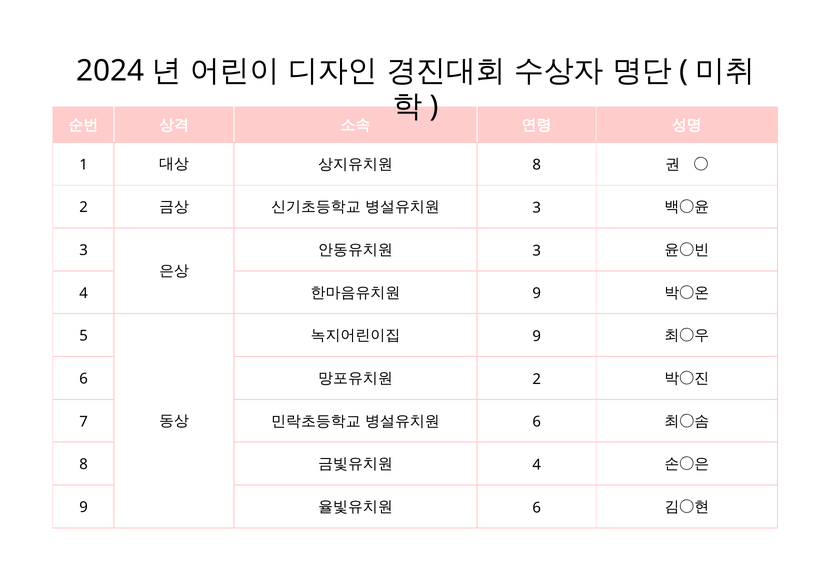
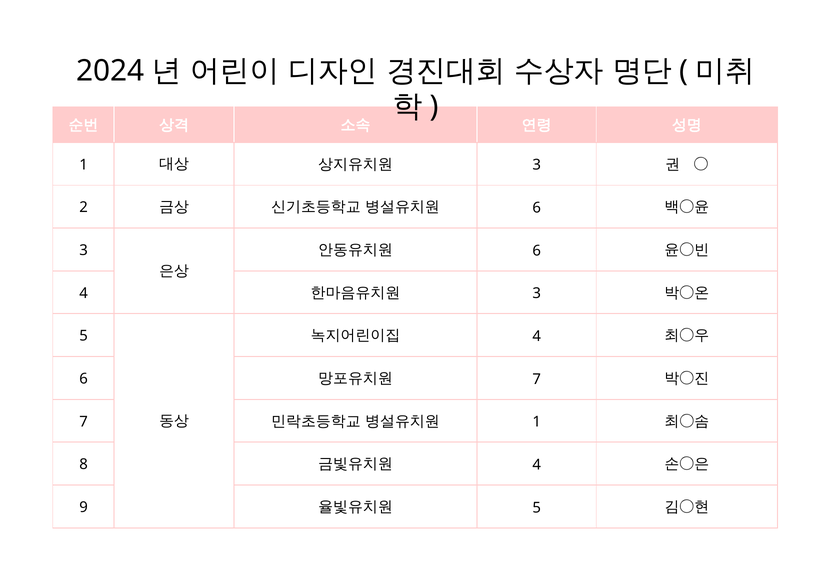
8 at (537, 165): 8 -> 3
3 at (537, 208): 3 -> 6
3 at (537, 251): 3 -> 6
9 at (537, 293): 9 -> 3
9 at (537, 336): 9 -> 4
2 at (537, 379): 2 -> 7
6 at (537, 422): 6 -> 1
6 at (537, 507): 6 -> 5
